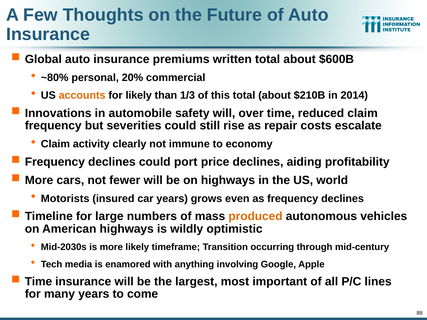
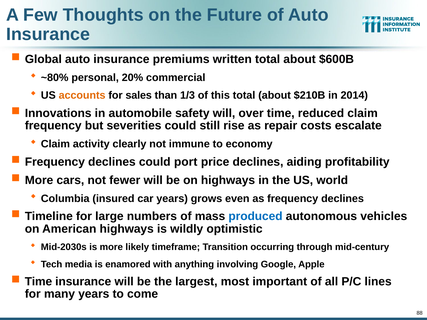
for likely: likely -> sales
Motorists: Motorists -> Columbia
produced colour: orange -> blue
